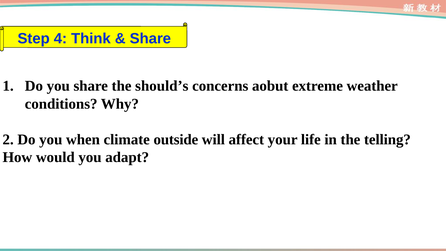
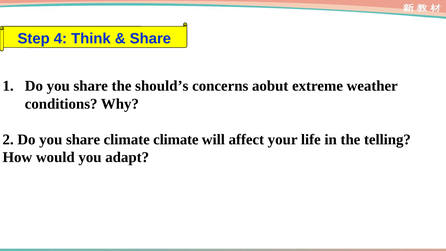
2 Do you when: when -> share
climate outside: outside -> climate
